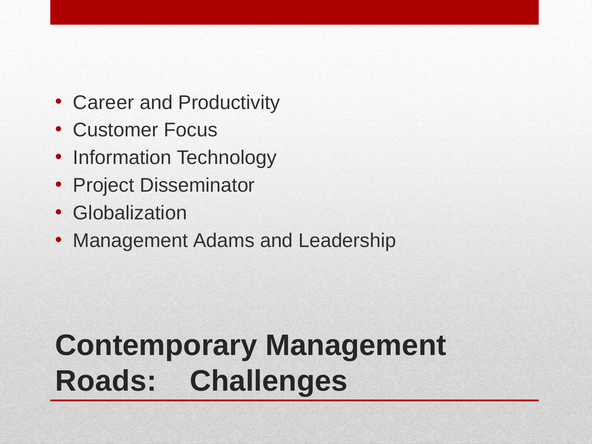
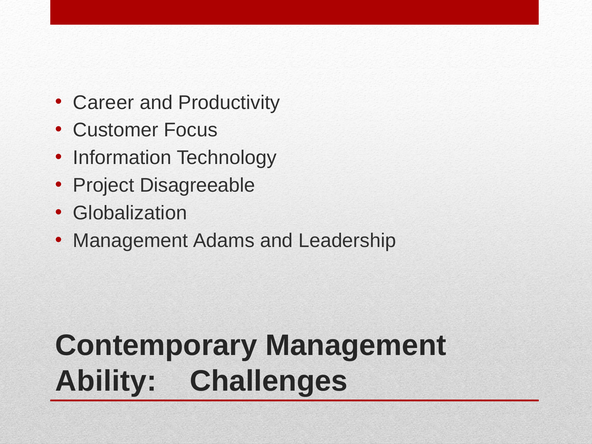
Disseminator: Disseminator -> Disagreeable
Roads: Roads -> Ability
